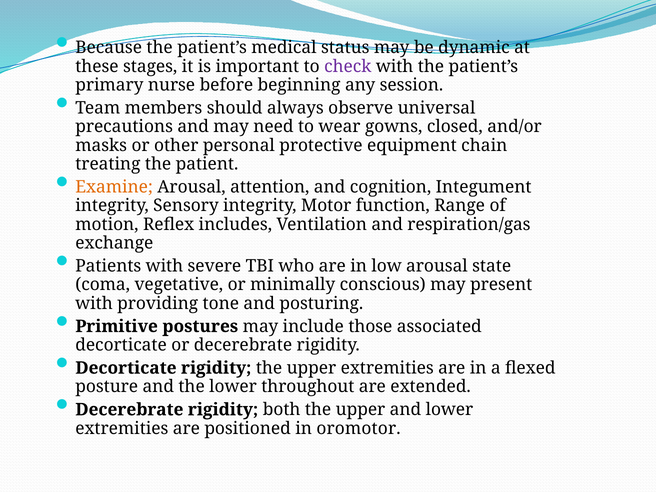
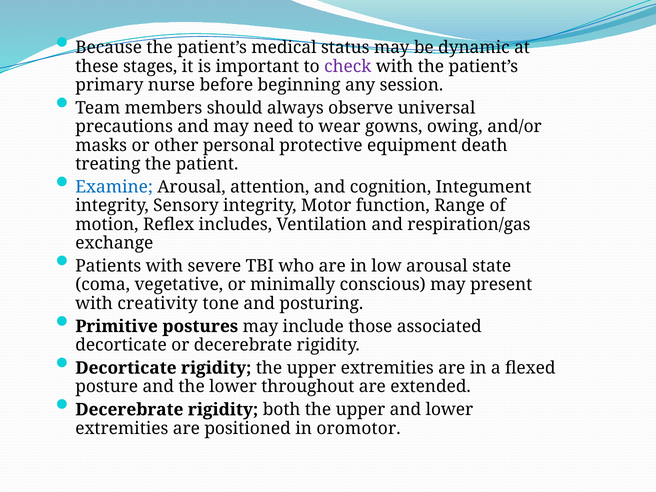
closed: closed -> owing
chain: chain -> death
Examine colour: orange -> blue
providing: providing -> creativity
